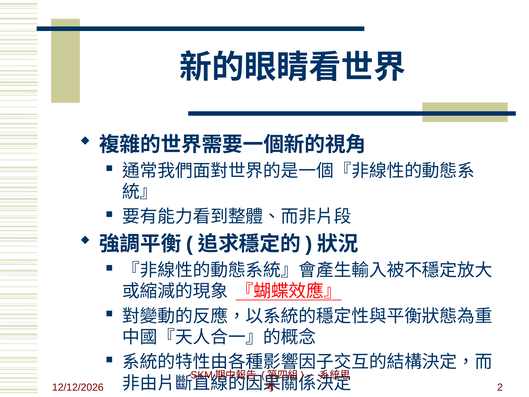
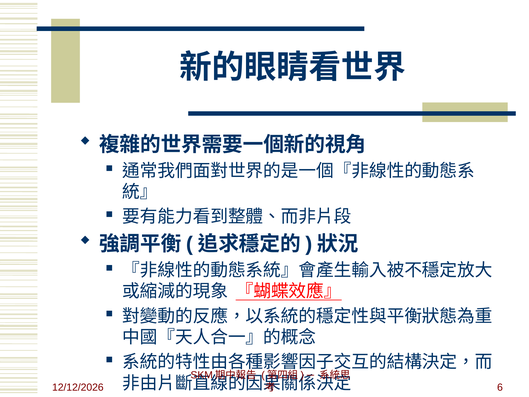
2: 2 -> 6
